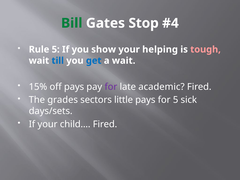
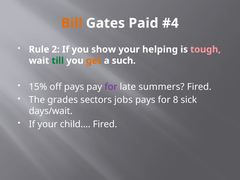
Bill colour: green -> orange
Stop: Stop -> Paid
Rule 5: 5 -> 2
till colour: blue -> green
get colour: blue -> orange
a wait: wait -> such
academic: academic -> summers
little: little -> jobs
for 5: 5 -> 8
days/sets: days/sets -> days/wait
